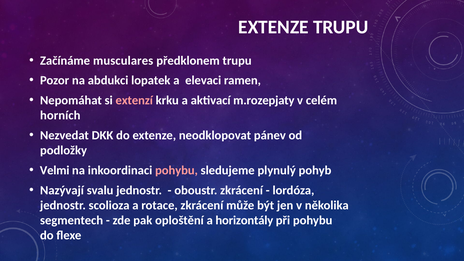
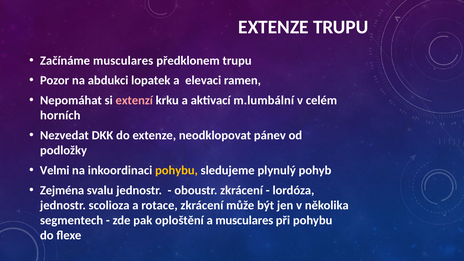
m.rozepjaty: m.rozepjaty -> m.lumbální
pohybu at (176, 170) colour: pink -> yellow
Nazývají: Nazývají -> Zejména
a horizontály: horizontály -> musculares
